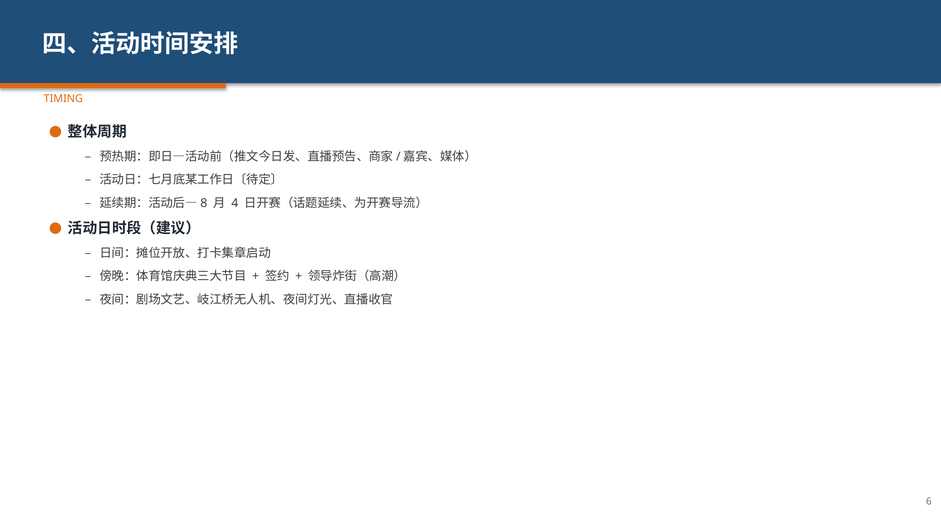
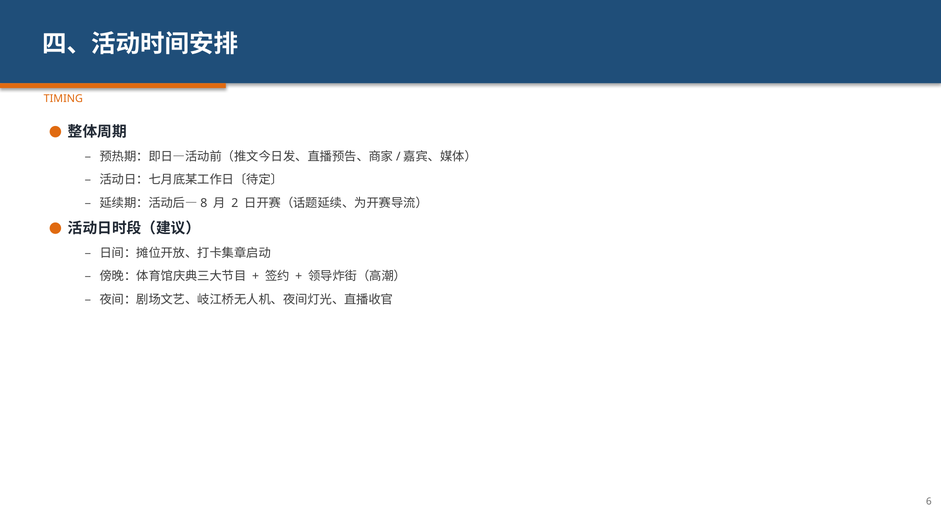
4: 4 -> 2
